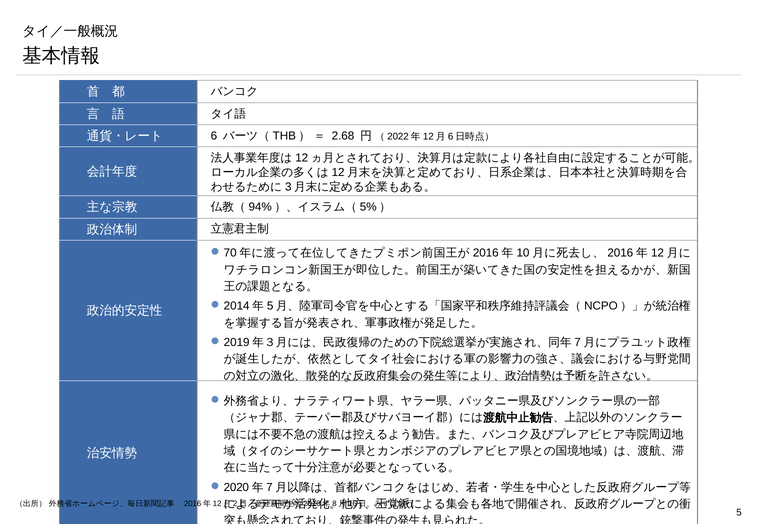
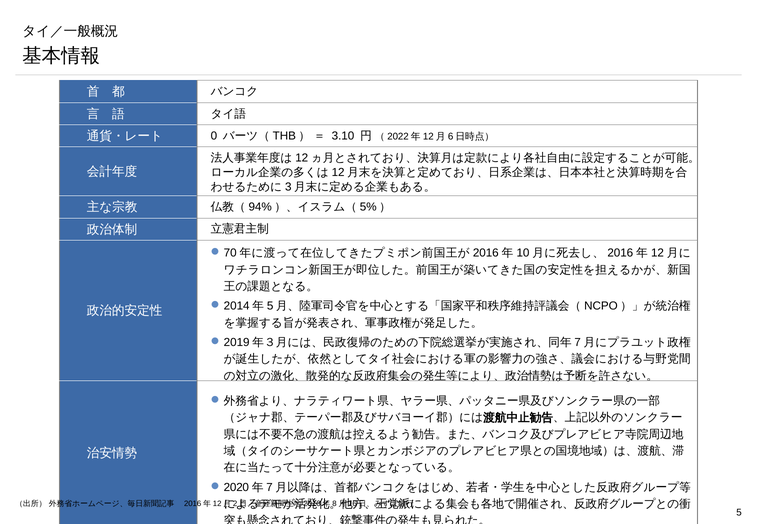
6: 6 -> 0
2.68: 2.68 -> 3.10
